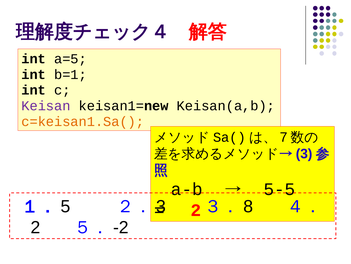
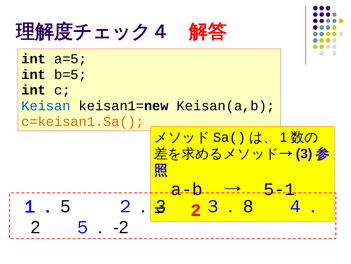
b=1: b=1 -> b=5
Keisan colour: purple -> blue
7: 7 -> 1
5-5: 5-5 -> 5-1
